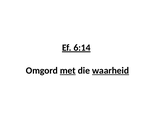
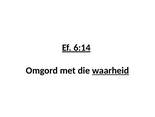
met underline: present -> none
